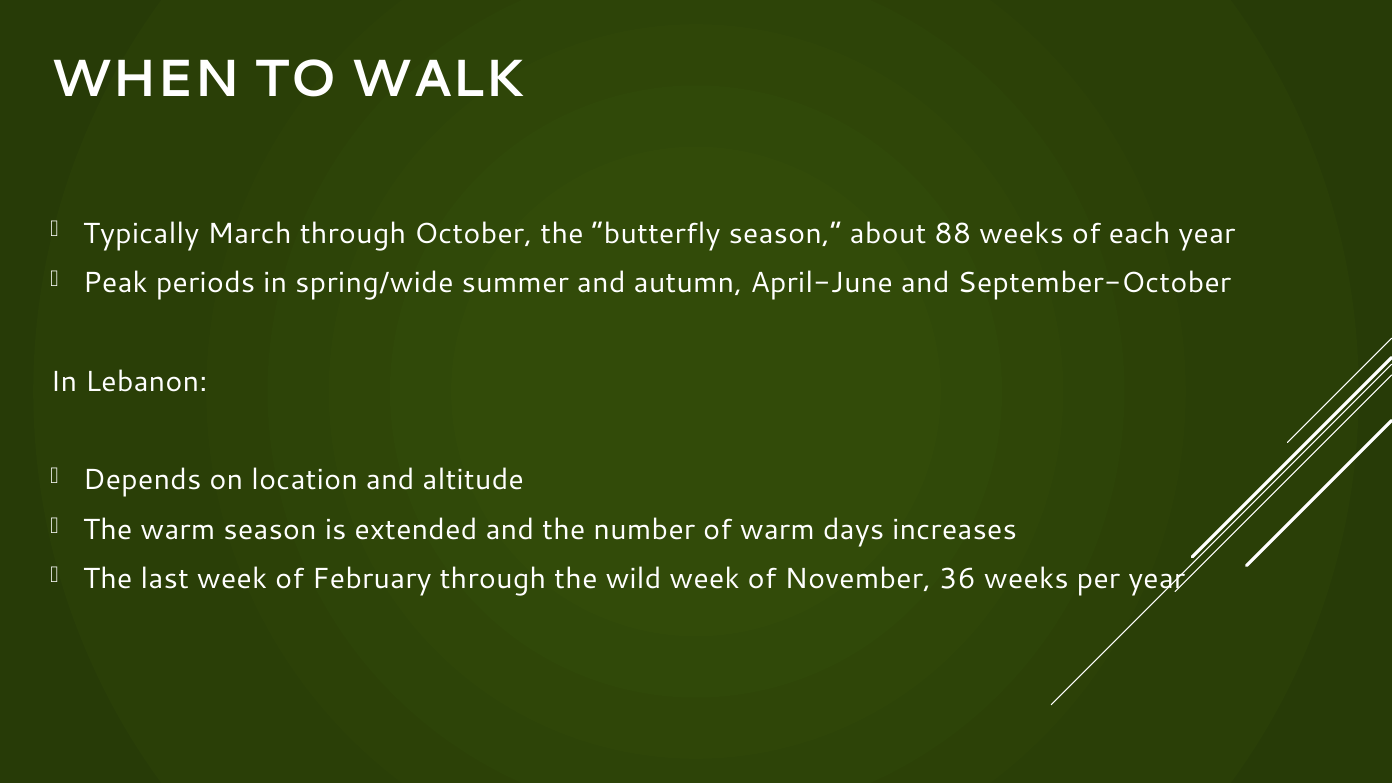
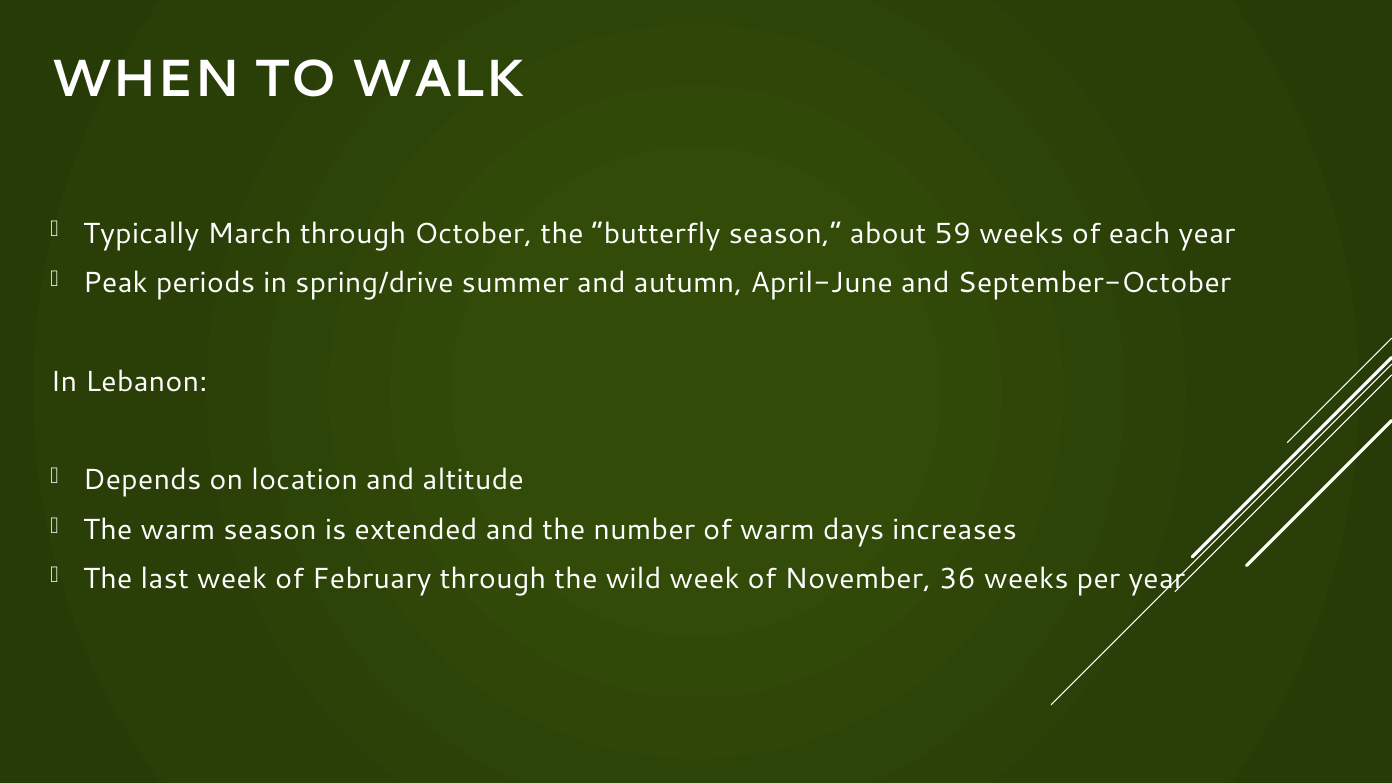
88: 88 -> 59
spring/wide: spring/wide -> spring/drive
